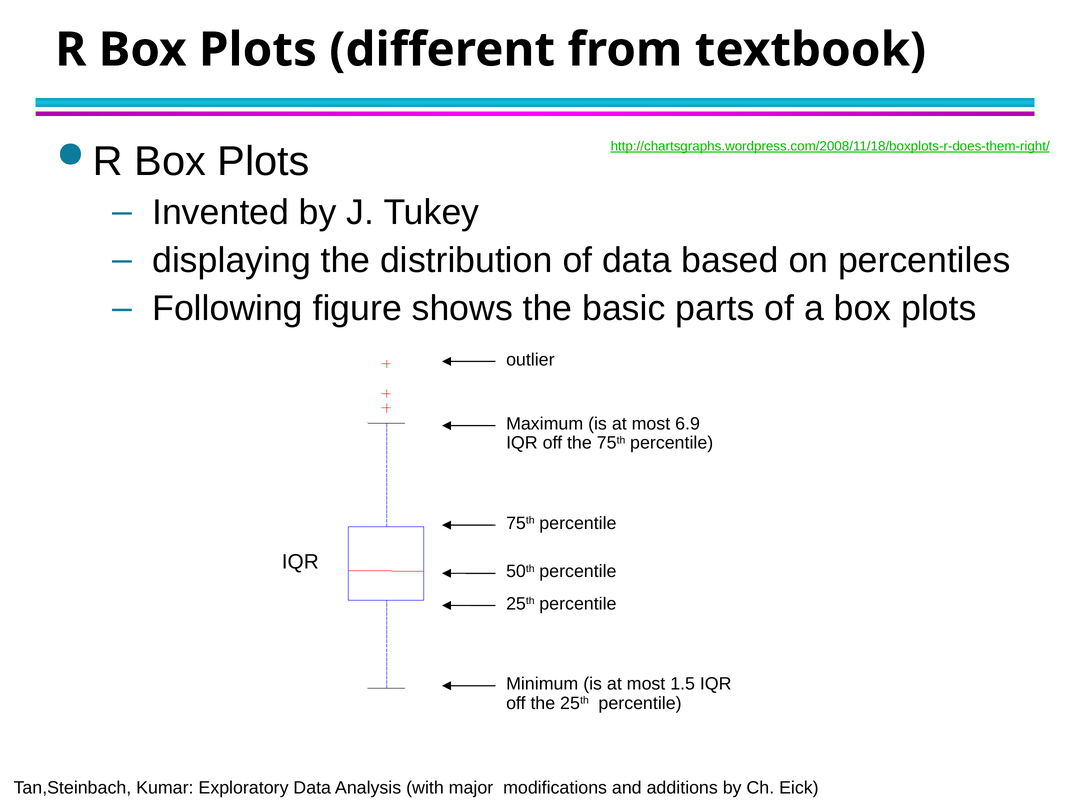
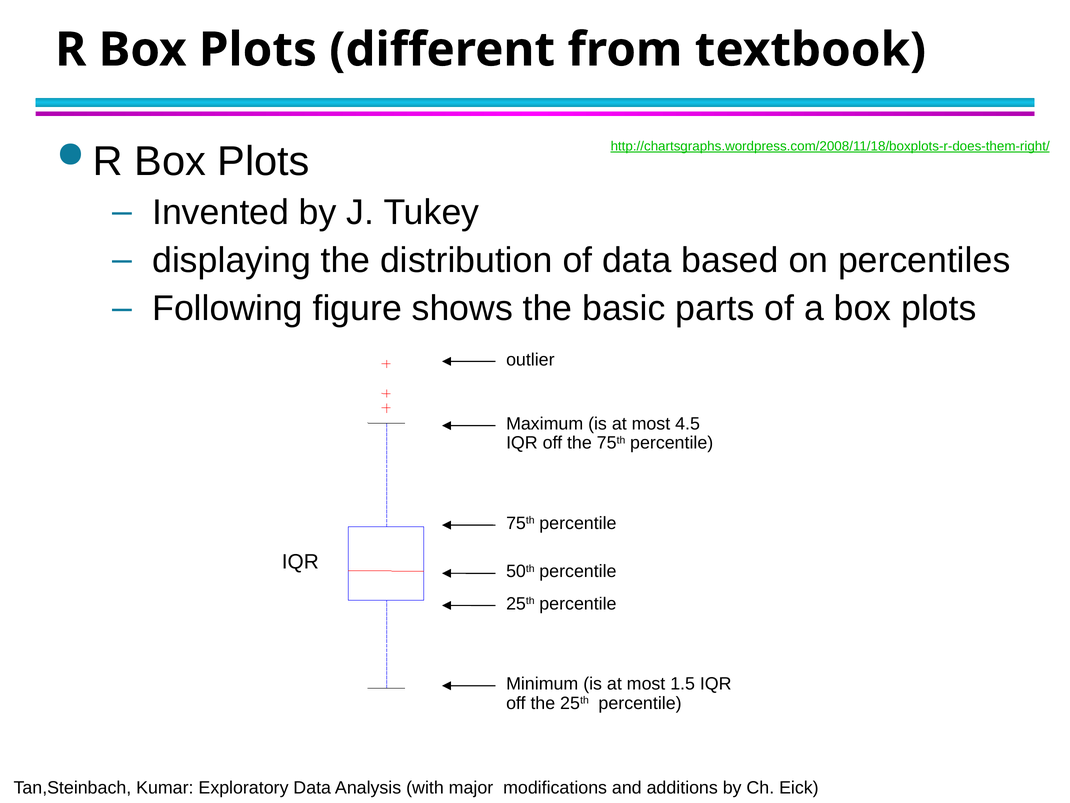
6.9: 6.9 -> 4.5
